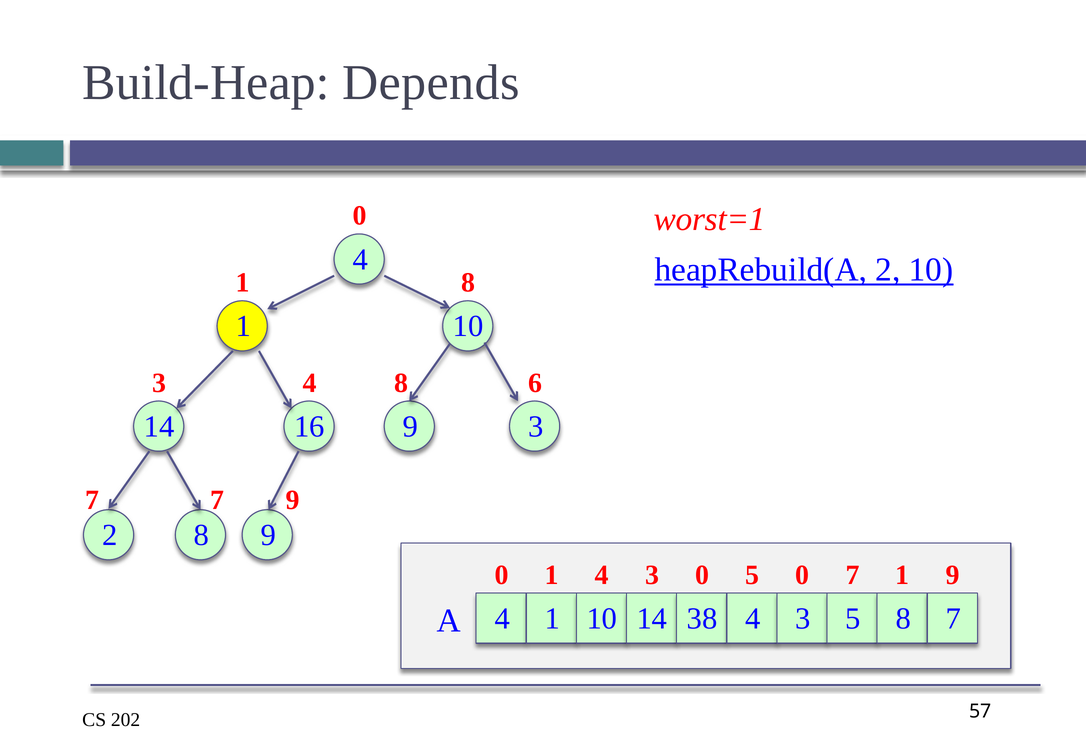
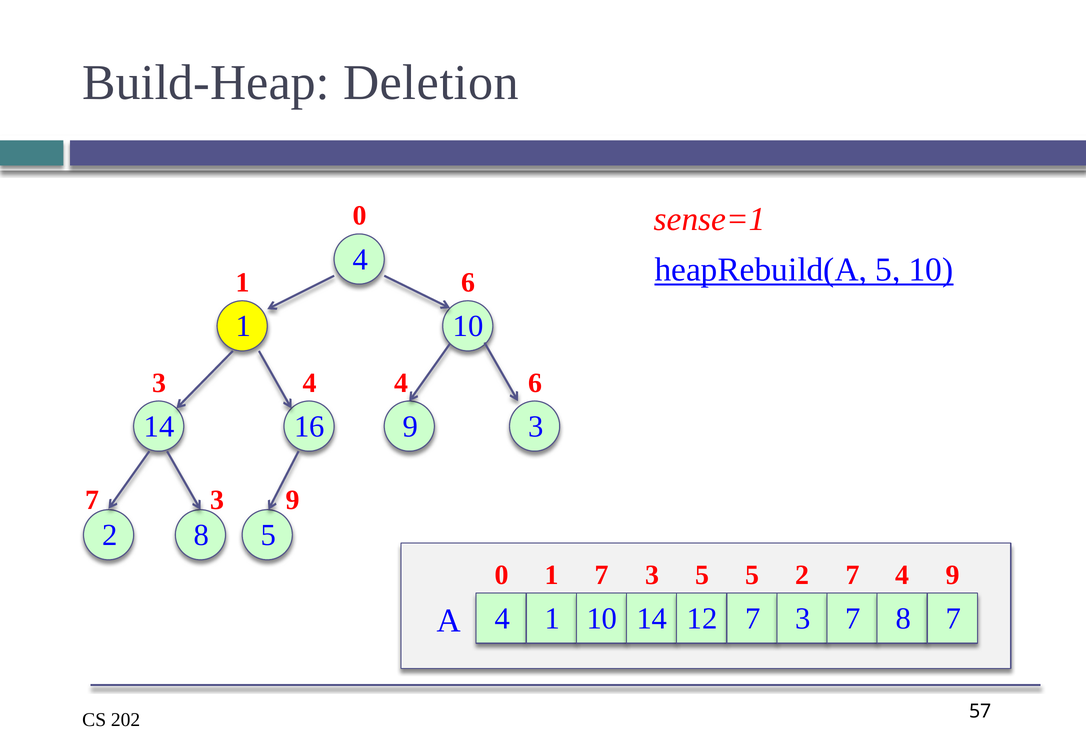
Depends: Depends -> Deletion
worst=1: worst=1 -> sense=1
heapRebuild(A 2: 2 -> 5
1 8: 8 -> 6
8 at (401, 383): 8 -> 4
7 at (217, 500): 7 -> 3
8 9: 9 -> 5
1 4: 4 -> 7
3 0: 0 -> 5
5 0: 0 -> 2
7 1: 1 -> 4
38: 38 -> 12
4 at (753, 619): 4 -> 7
10 5: 5 -> 7
